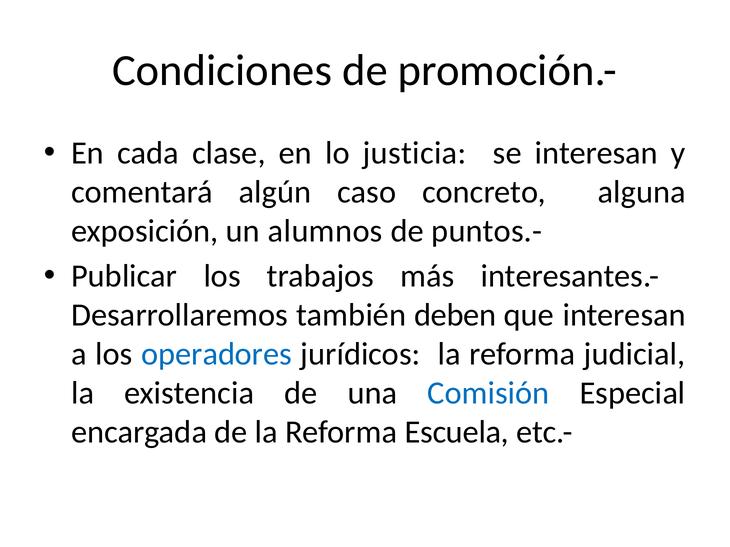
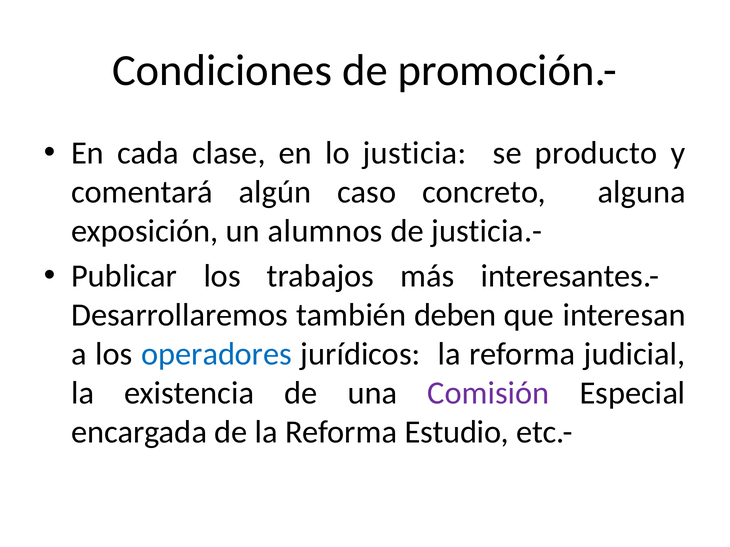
se interesan: interesan -> producto
puntos.-: puntos.- -> justicia.-
Comisión colour: blue -> purple
Escuela: Escuela -> Estudio
